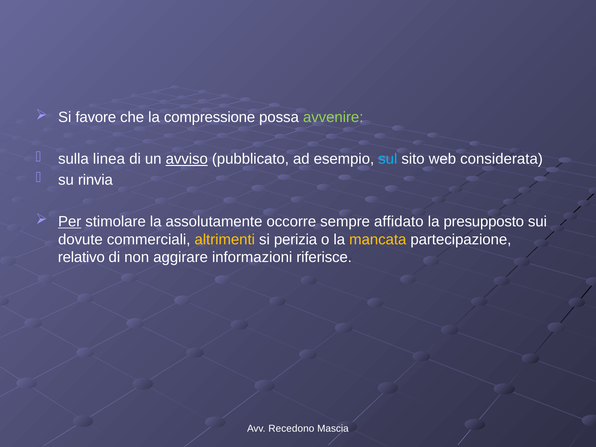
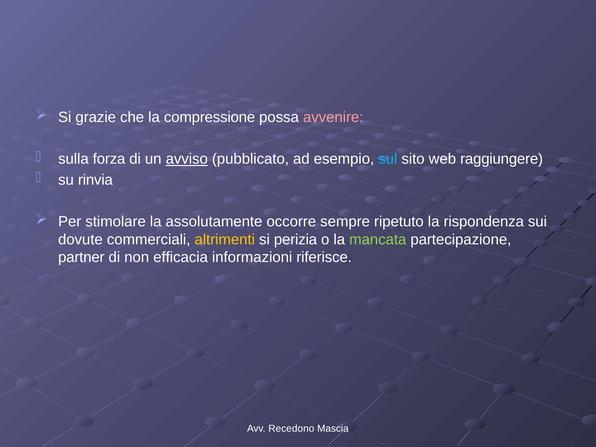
favore: favore -> grazie
avvenire colour: light green -> pink
linea: linea -> forza
considerata: considerata -> raggiungere
Per underline: present -> none
affidato: affidato -> ripetuto
presupposto: presupposto -> rispondenza
mancata colour: yellow -> light green
relativo: relativo -> partner
aggirare: aggirare -> efficacia
